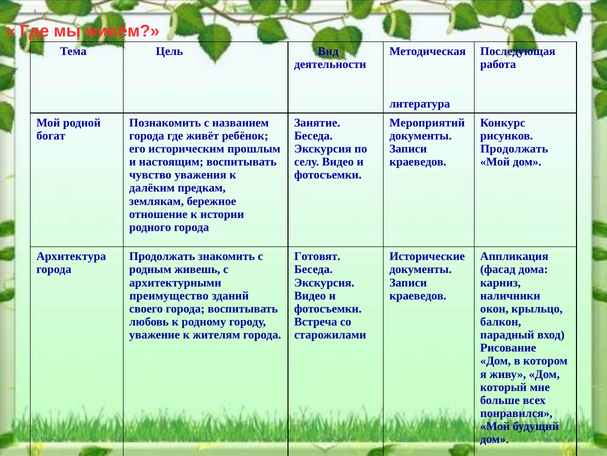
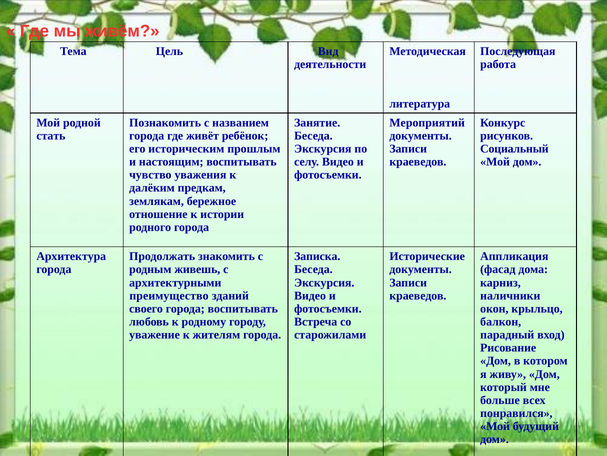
богат: богат -> стать
Продолжать at (514, 149): Продолжать -> Социальный
Готовят: Готовят -> Записка
